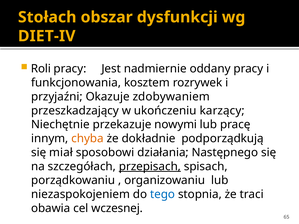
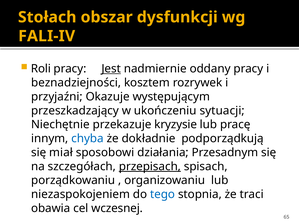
DIET-IV: DIET-IV -> FALI-IV
Jest underline: none -> present
funkcjonowania: funkcjonowania -> beznadziejności
zdobywaniem: zdobywaniem -> występującym
karzący: karzący -> sytuacji
nowymi: nowymi -> kryzysie
chyba colour: orange -> blue
Następnego: Następnego -> Przesadnym
